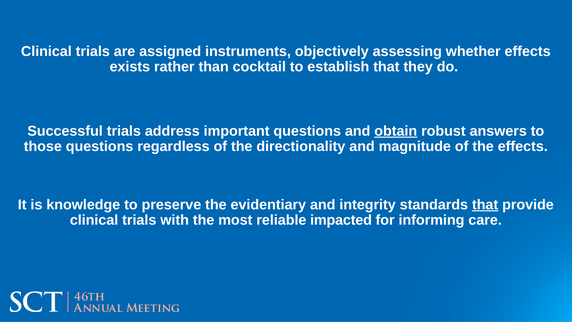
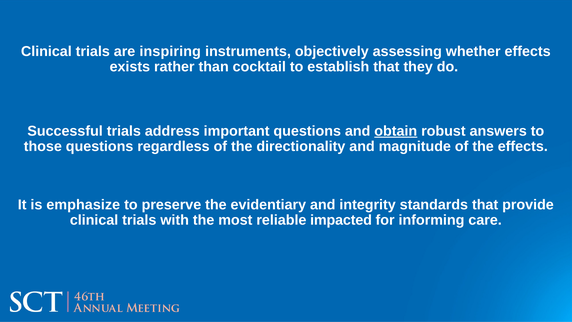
assigned: assigned -> inspiring
knowledge: knowledge -> emphasize
that at (485, 205) underline: present -> none
